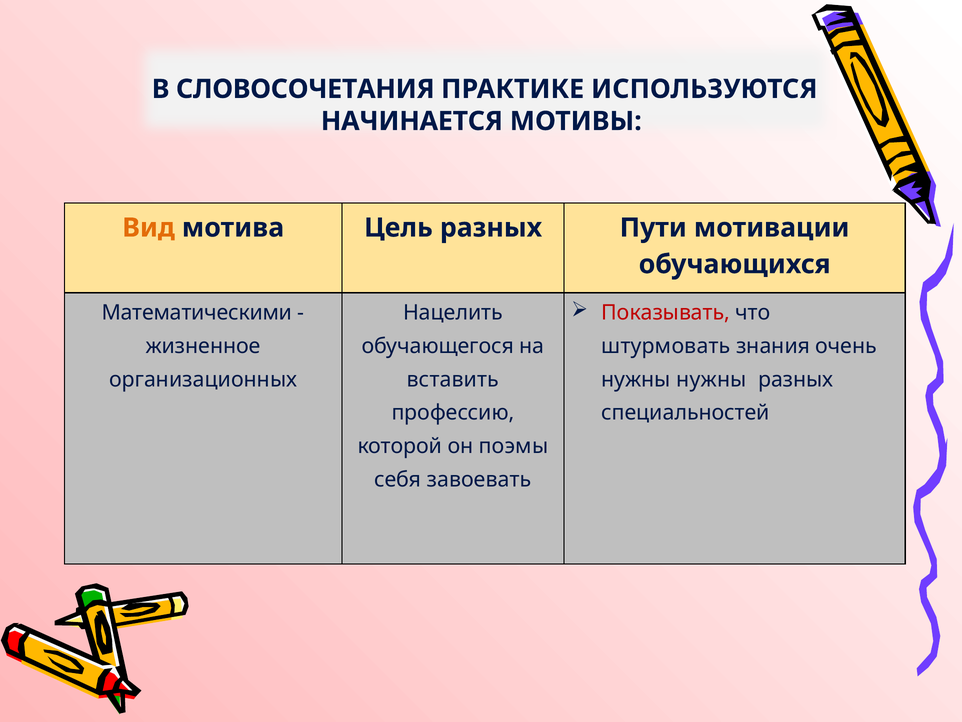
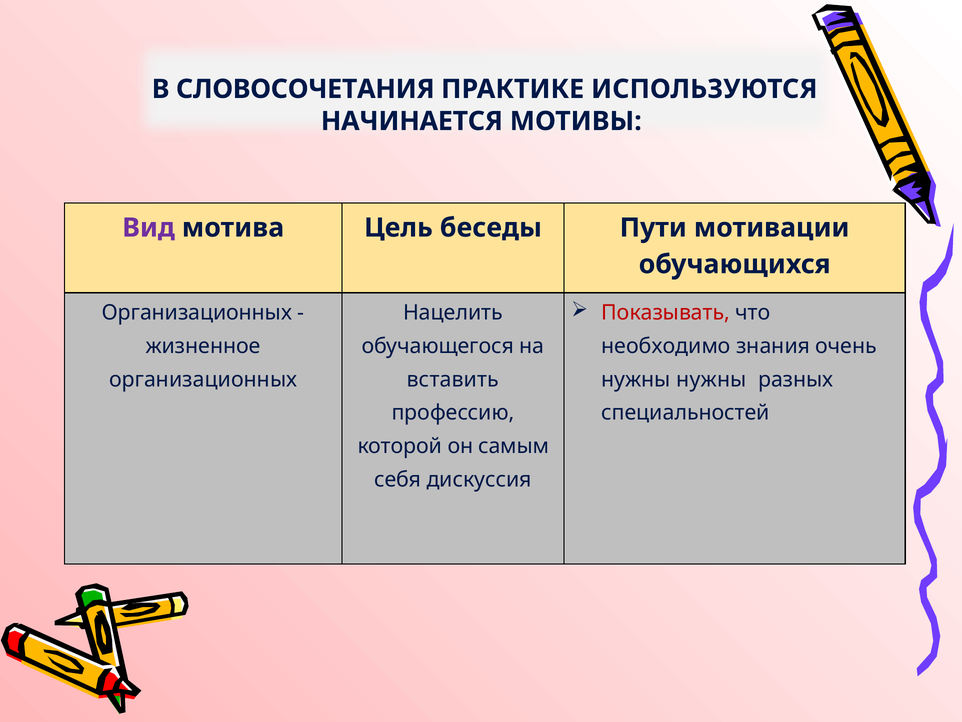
Вид colour: orange -> purple
Цель разных: разных -> беседы
Математическими at (197, 313): Математическими -> Организационных
штурмовать: штурмовать -> необходимо
поэмы: поэмы -> самым
завоевать: завоевать -> дискуссия
